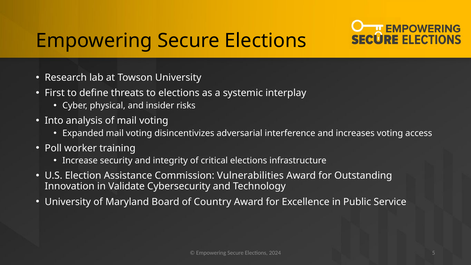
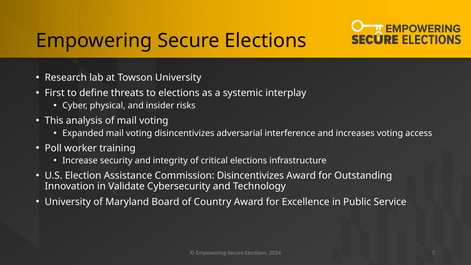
Into: Into -> This
Commission Vulnerabilities: Vulnerabilities -> Disincentivizes
